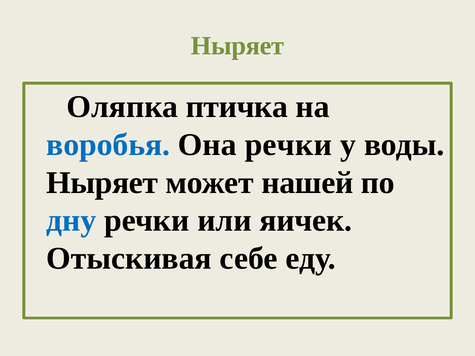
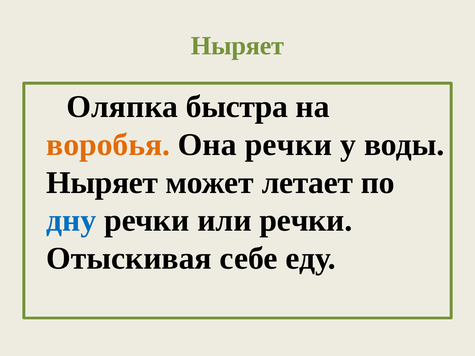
птичка: птичка -> быстра
воробья colour: blue -> orange
нашей: нашей -> летает
или яичек: яичек -> речки
